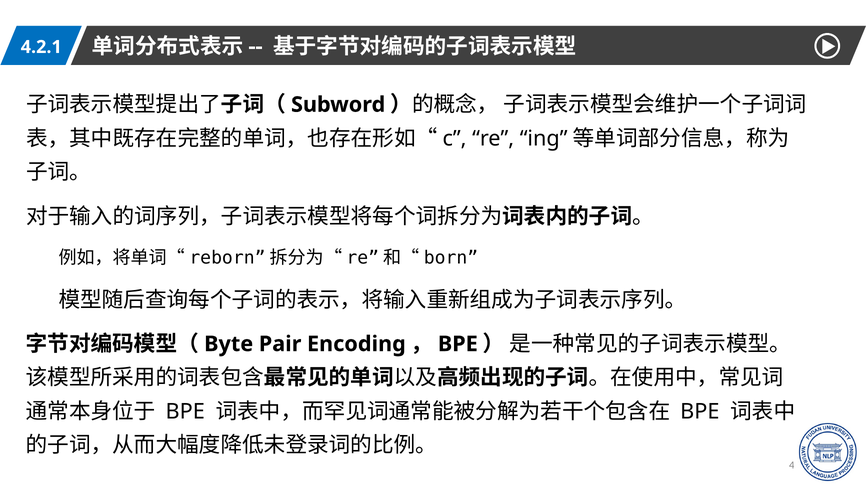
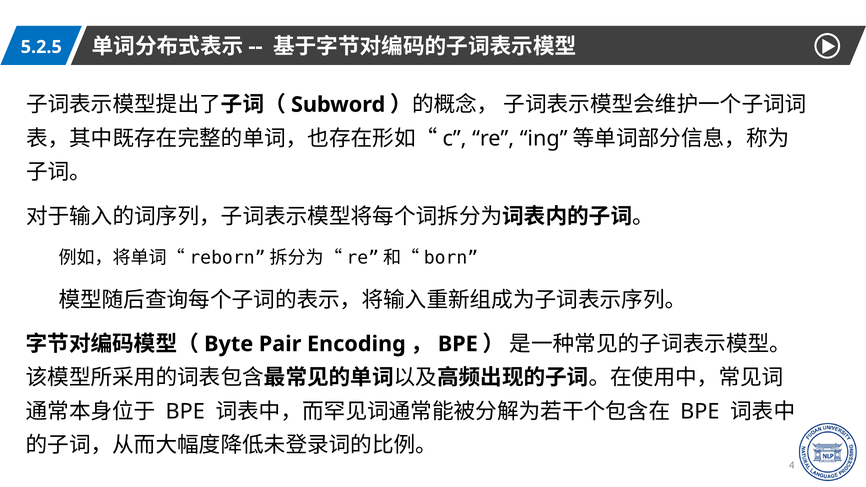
4.2.1: 4.2.1 -> 5.2.5
